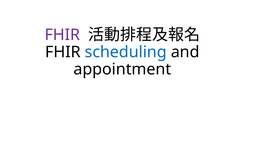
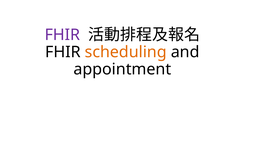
scheduling colour: blue -> orange
